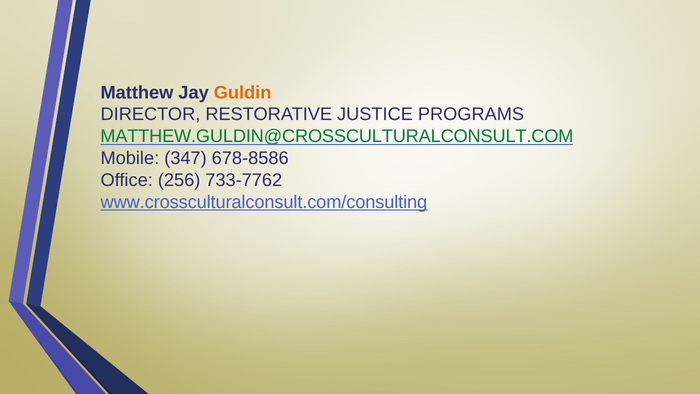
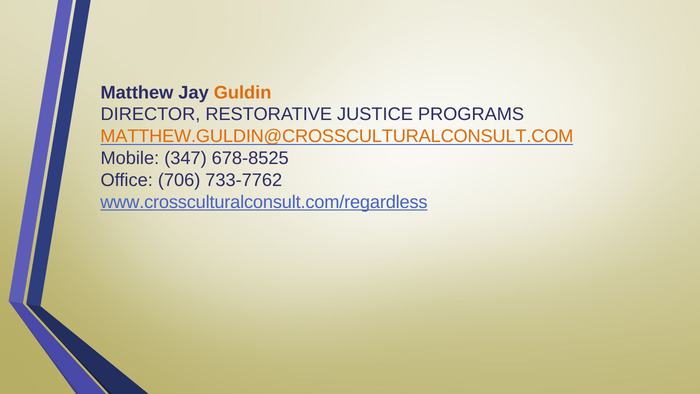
MATTHEW.GULDIN@CROSSCULTURALCONSULT.COM colour: green -> orange
678-8586: 678-8586 -> 678-8525
256: 256 -> 706
www.crossculturalconsult.com/consulting: www.crossculturalconsult.com/consulting -> www.crossculturalconsult.com/regardless
